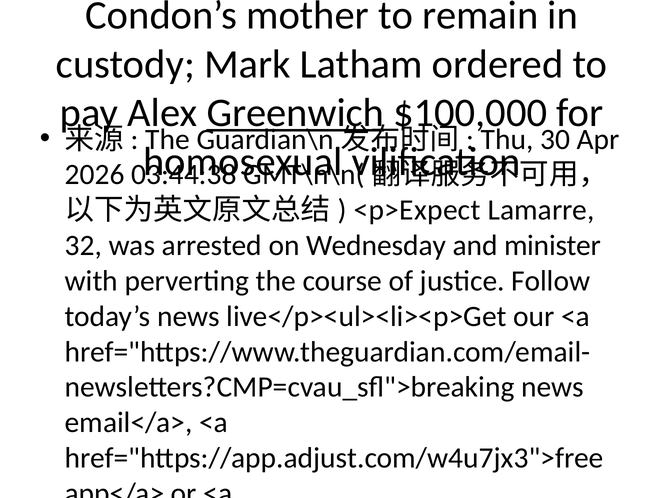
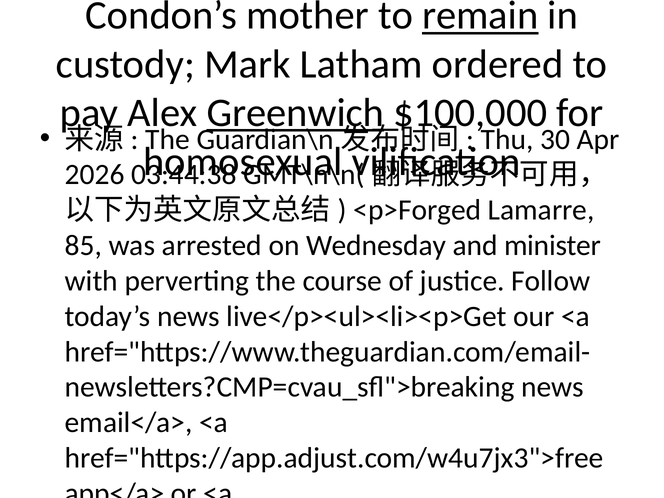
remain underline: none -> present
<p>Expect: <p>Expect -> <p>Forged
32: 32 -> 85
